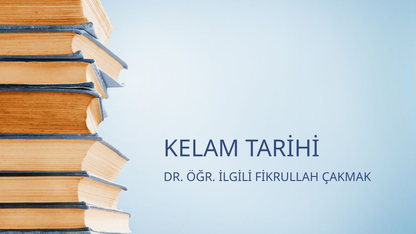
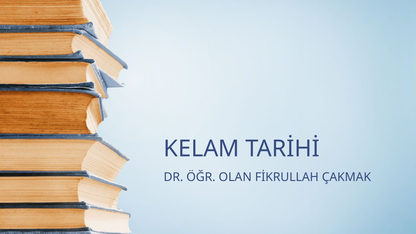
İLGİLİ: İLGİLİ -> OLAN
